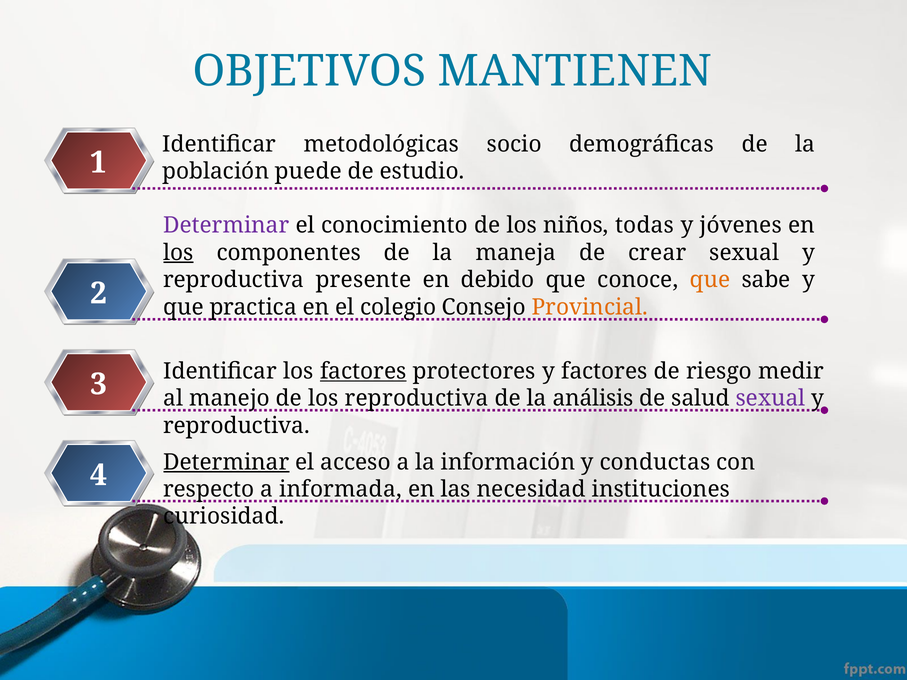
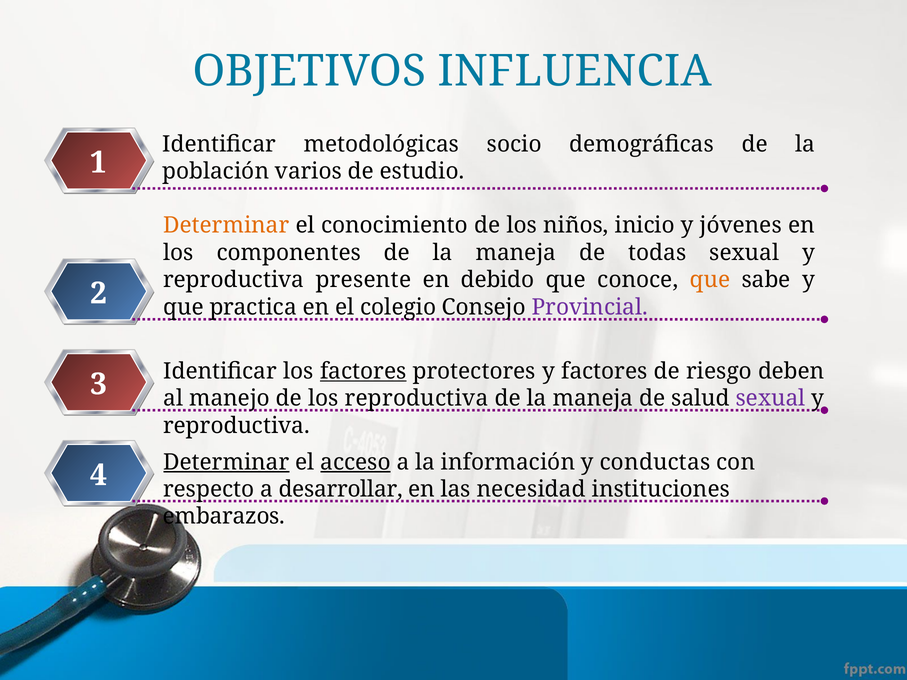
MANTIENEN: MANTIENEN -> INFLUENCIA
puede: puede -> varios
Determinar at (226, 226) colour: purple -> orange
todas: todas -> inicio
los at (178, 253) underline: present -> none
crear: crear -> todas
Provincial colour: orange -> purple
medir: medir -> deben
análisis at (593, 399): análisis -> maneja
acceso underline: none -> present
informada: informada -> desarrollar
curiosidad: curiosidad -> embarazos
